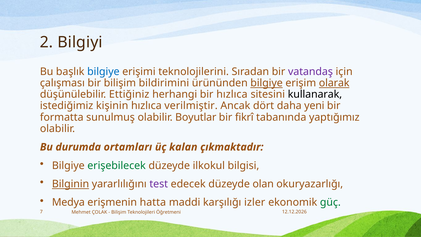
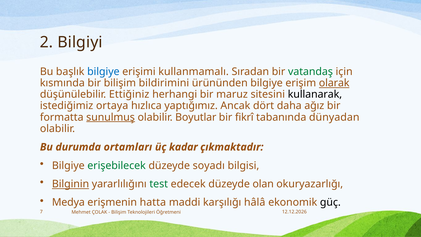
teknolojilerini: teknolojilerini -> kullanmamalı
vatandaş colour: purple -> green
çalışması: çalışması -> kısmında
bilgiye at (267, 83) underline: present -> none
bir hızlıca: hızlıca -> maruz
kişinin: kişinin -> ortaya
verilmiştir: verilmiştir -> yaptığımız
yeni: yeni -> ağız
sunulmuş underline: none -> present
yaptığımız: yaptığımız -> dünyadan
kalan: kalan -> kadar
ilkokul: ilkokul -> soyadı
test colour: purple -> green
izler: izler -> hâlâ
güç colour: green -> black
